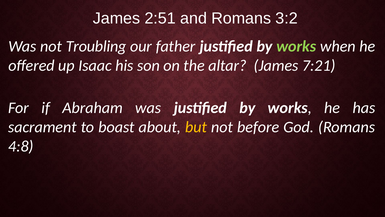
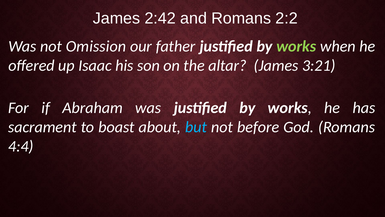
2:51: 2:51 -> 2:42
3:2: 3:2 -> 2:2
Troubling: Troubling -> Omission
7:21: 7:21 -> 3:21
but colour: yellow -> light blue
4:8: 4:8 -> 4:4
